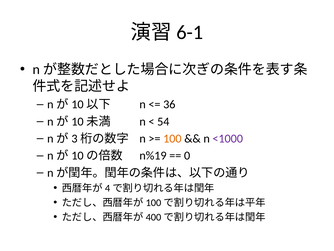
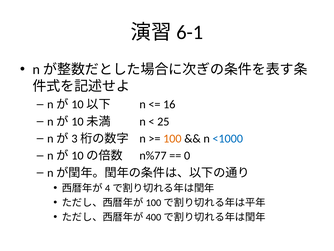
36: 36 -> 16
54: 54 -> 25
<1000 colour: purple -> blue
n%19: n%19 -> n%77
